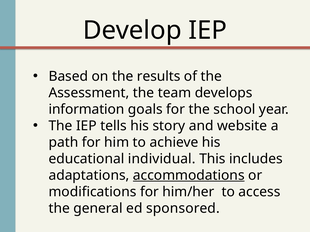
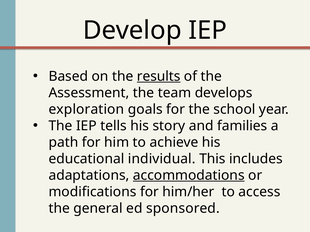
results underline: none -> present
information: information -> exploration
website: website -> families
